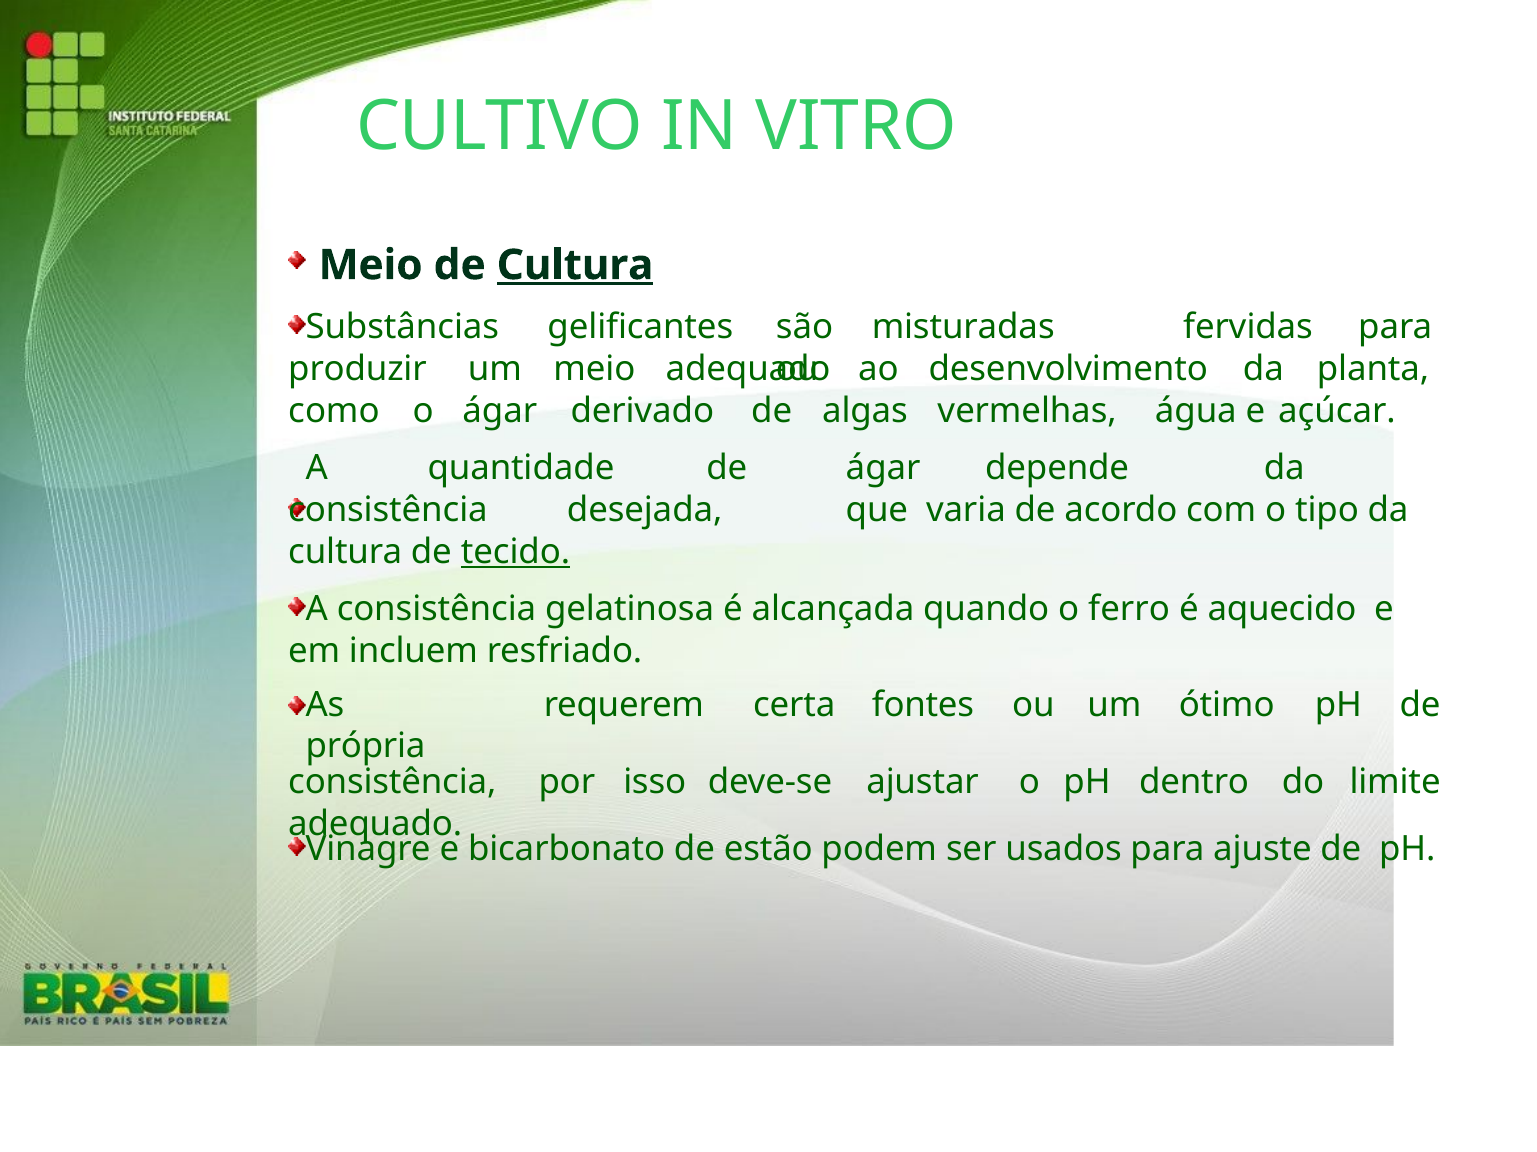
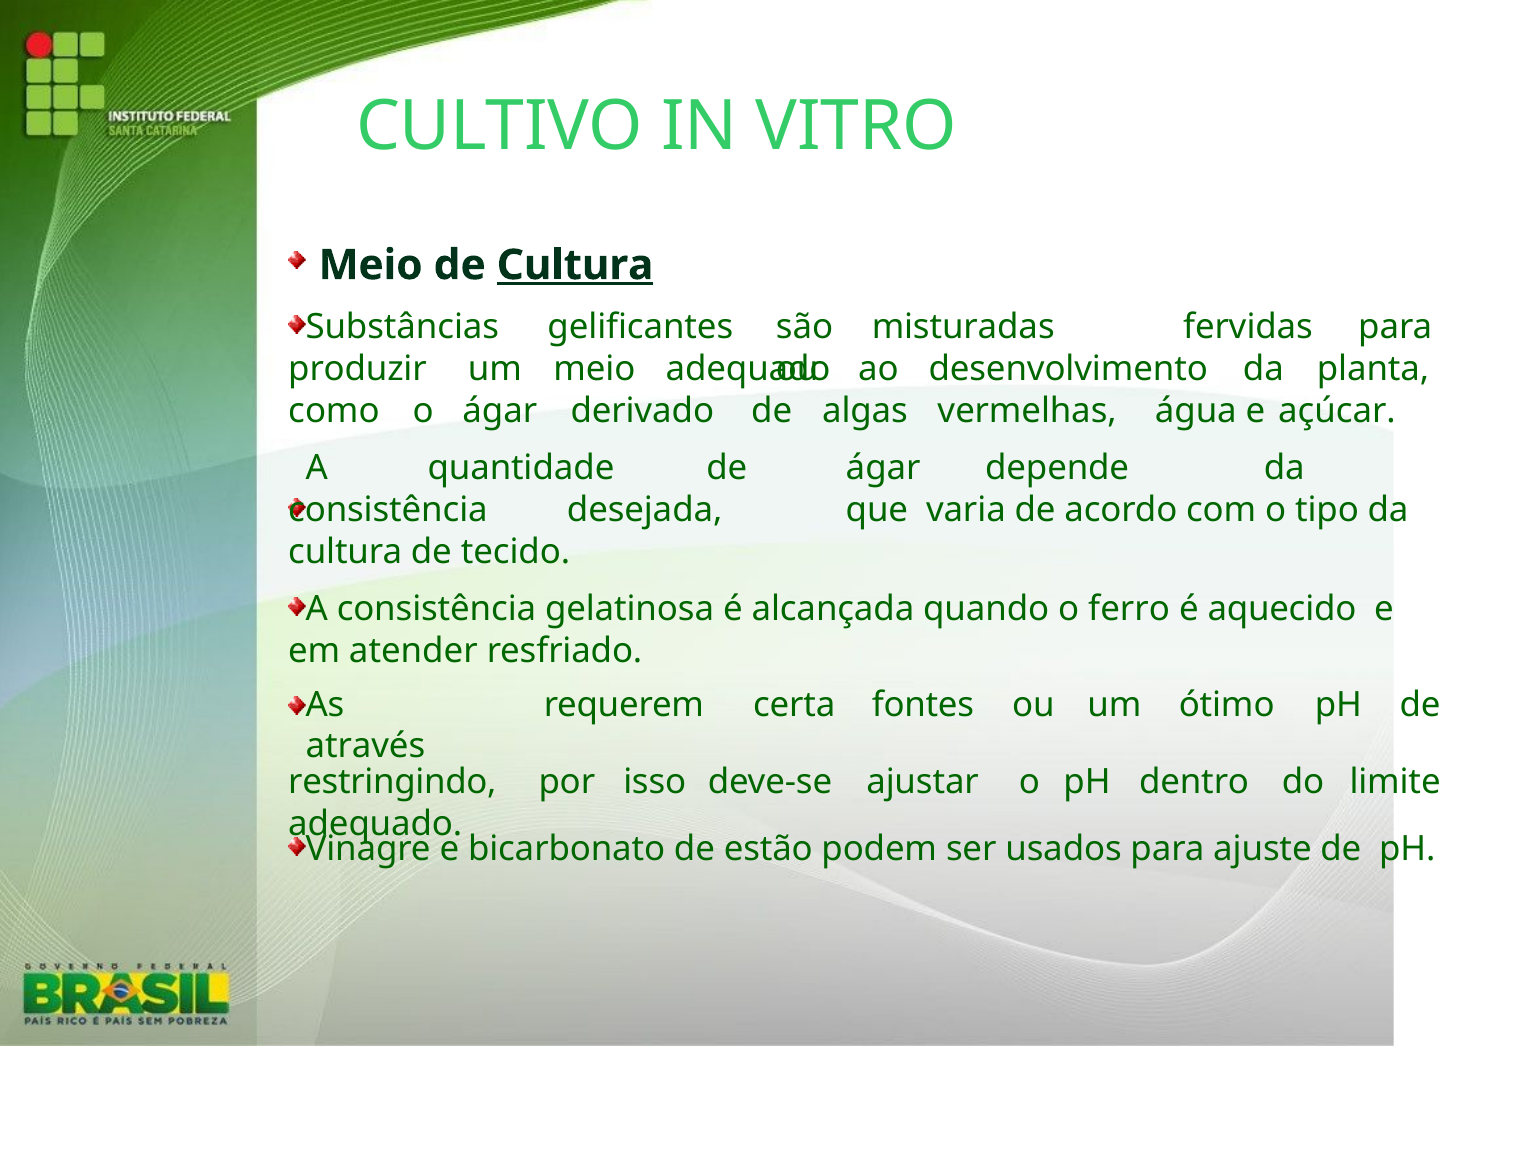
tecido underline: present -> none
incluem: incluem -> atender
própria: própria -> através
consistência at (392, 782): consistência -> restringindo
